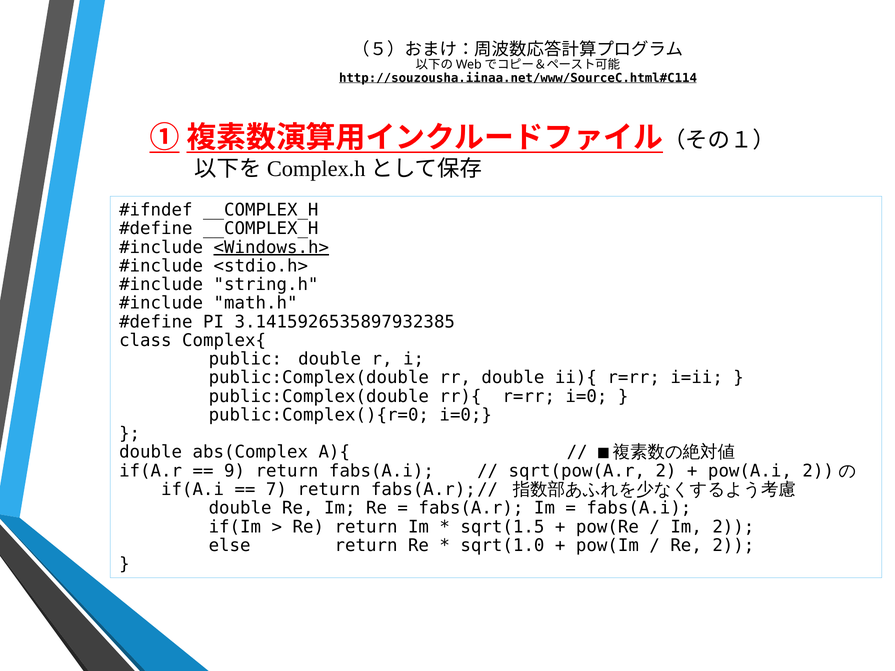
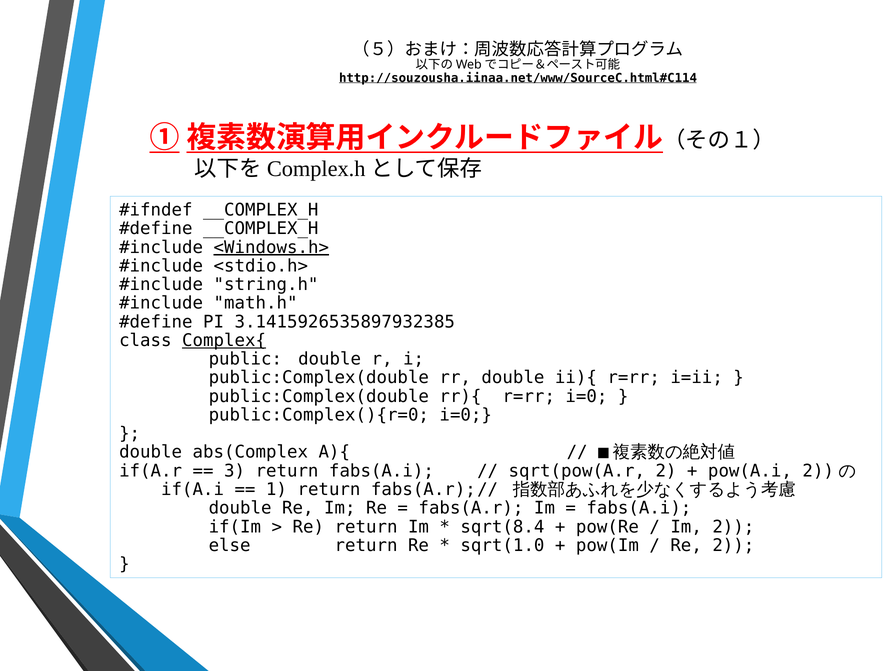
Complex{ underline: none -> present
9: 9 -> 3
7: 7 -> 1
sqrt(1.5: sqrt(1.5 -> sqrt(8.4
